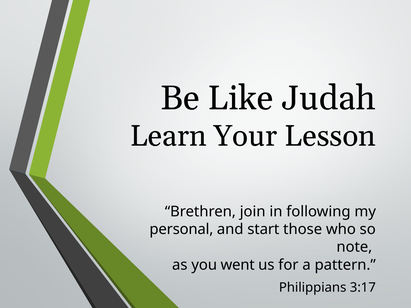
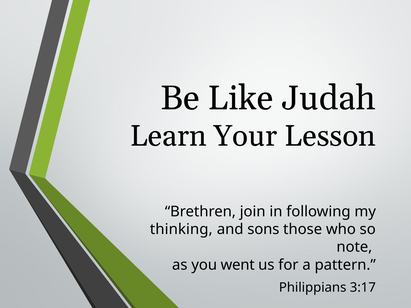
personal: personal -> thinking
start: start -> sons
